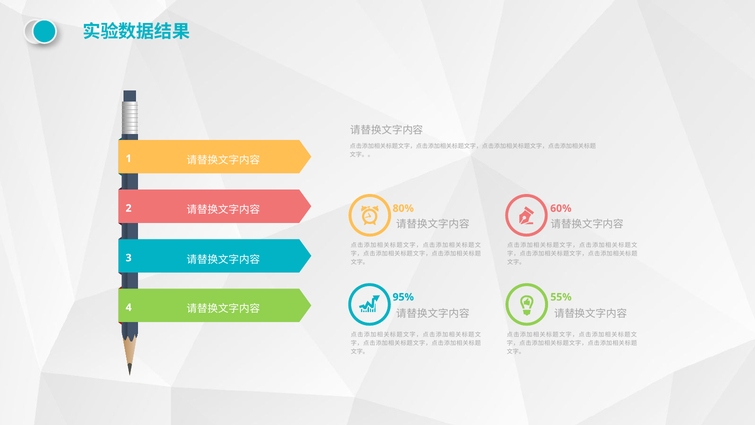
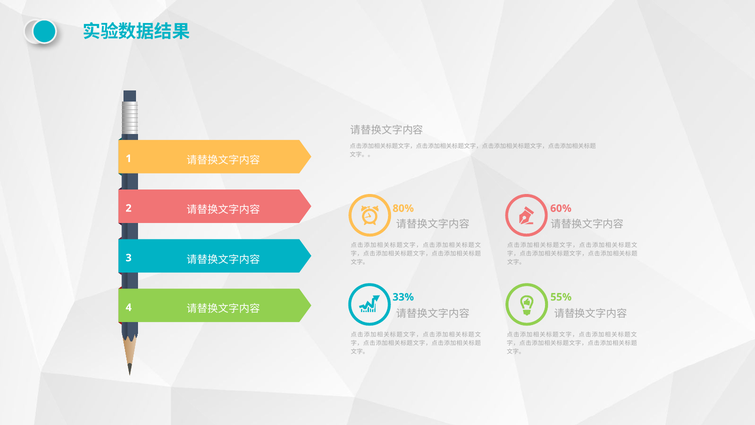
95%: 95% -> 33%
